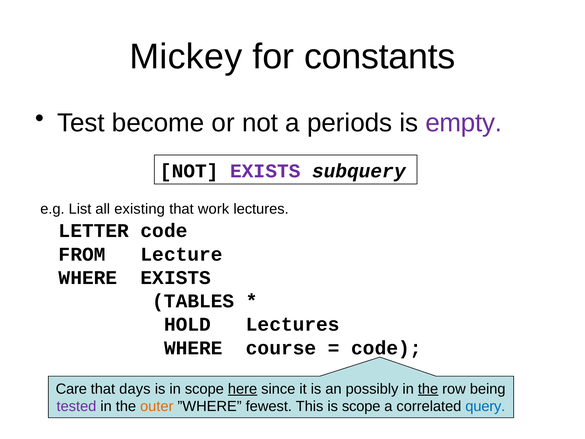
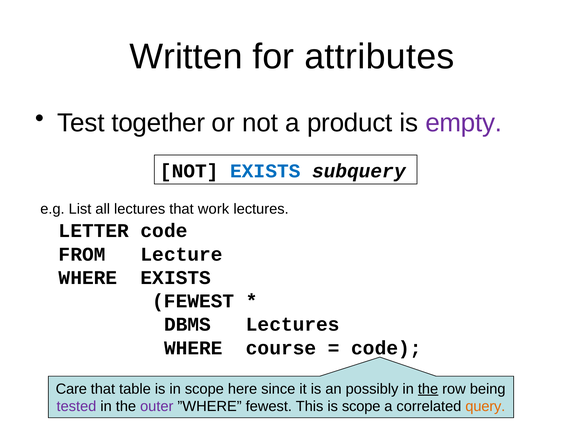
Mickey: Mickey -> Written
constants: constants -> attributes
become: become -> together
periods: periods -> product
EXISTS at (265, 171) colour: purple -> blue
all existing: existing -> lectures
TABLES at (193, 301): TABLES -> FEWEST
HOLD: HOLD -> DBMS
days: days -> table
here underline: present -> none
outer colour: orange -> purple
query colour: blue -> orange
